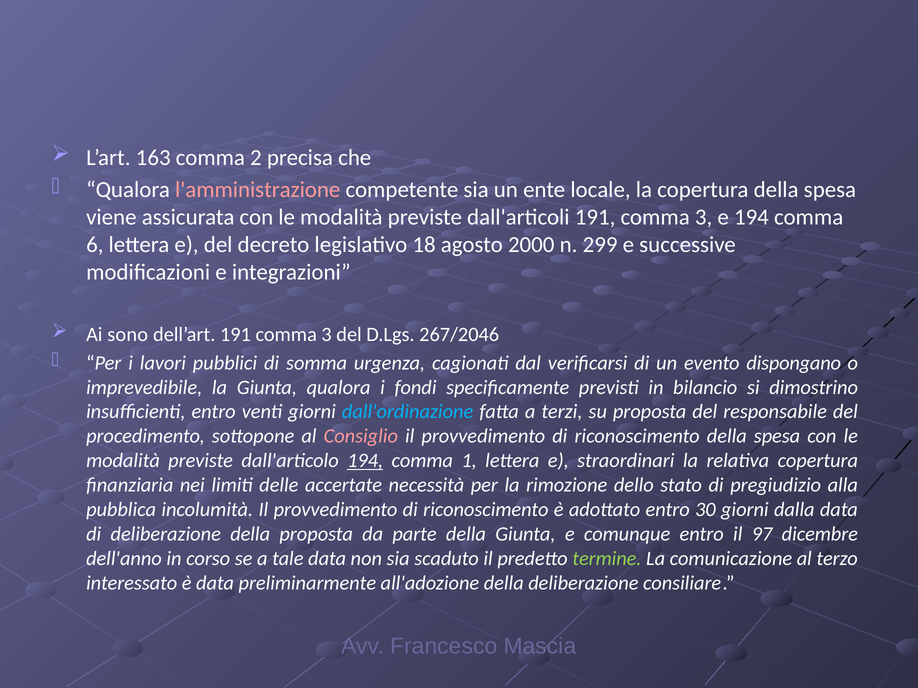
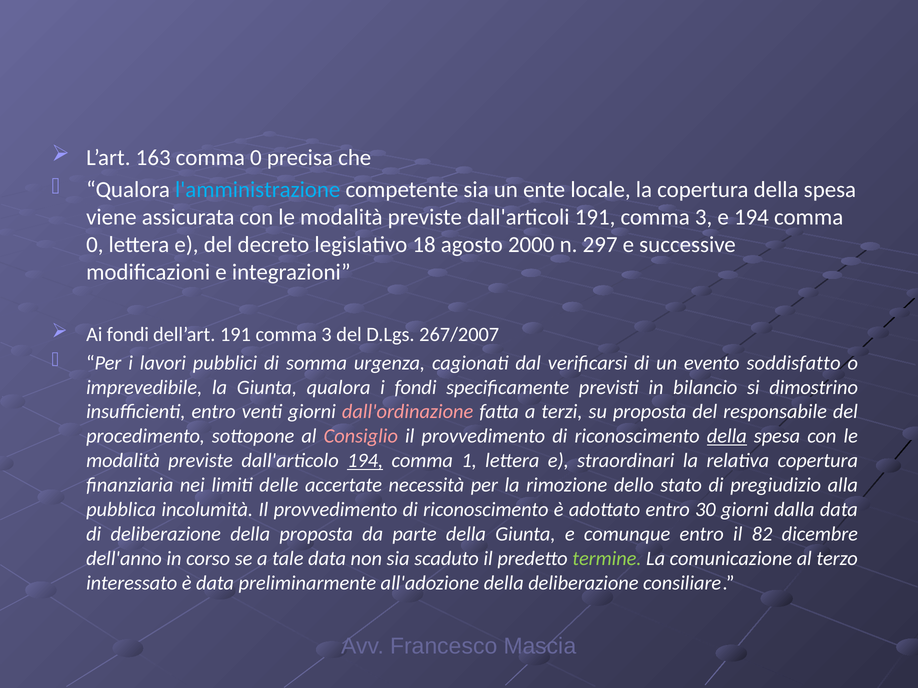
163 comma 2: 2 -> 0
l'amministrazione colour: pink -> light blue
6 at (95, 245): 6 -> 0
299: 299 -> 297
Ai sono: sono -> fondi
267/2046: 267/2046 -> 267/2007
dispongano: dispongano -> soddisfatto
dall'ordinazione colour: light blue -> pink
della at (727, 437) underline: none -> present
97: 97 -> 82
